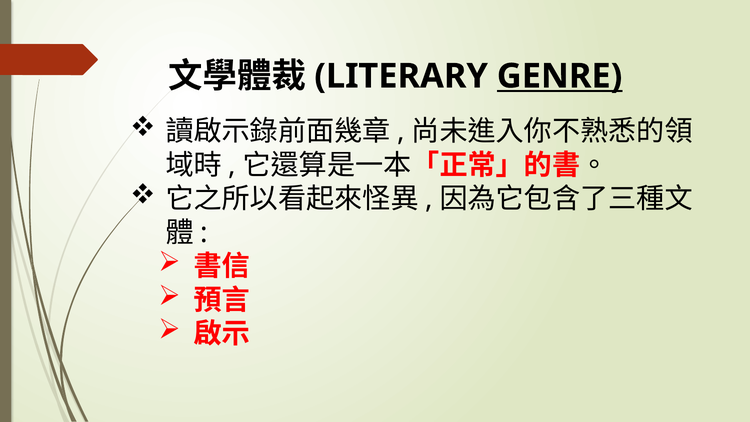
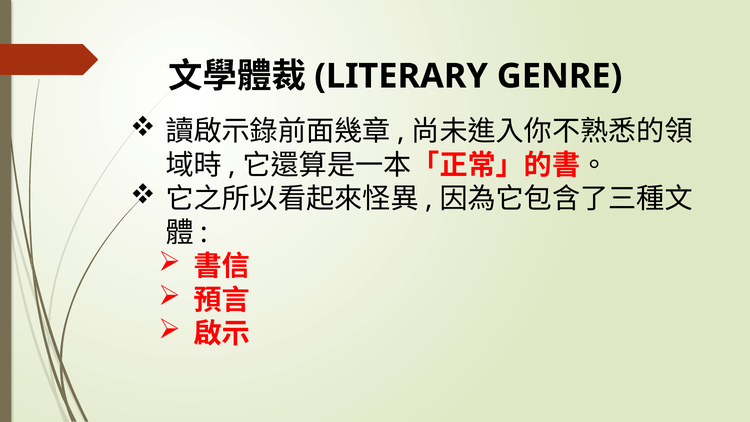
GENRE underline: present -> none
